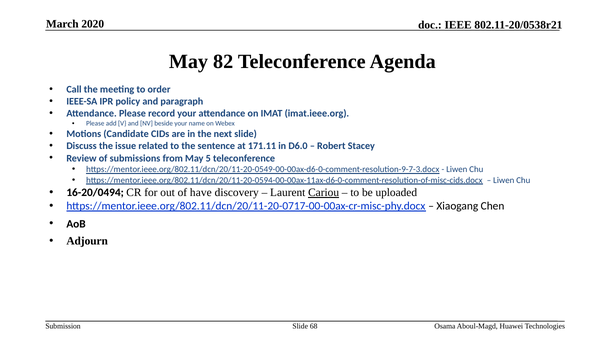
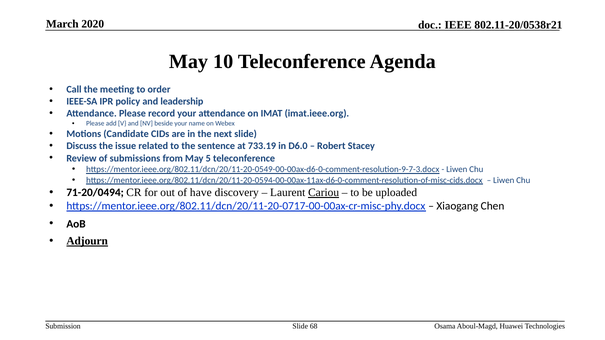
82: 82 -> 10
paragraph: paragraph -> leadership
171.11: 171.11 -> 733.19
16-20/0494: 16-20/0494 -> 71-20/0494
Adjourn underline: none -> present
